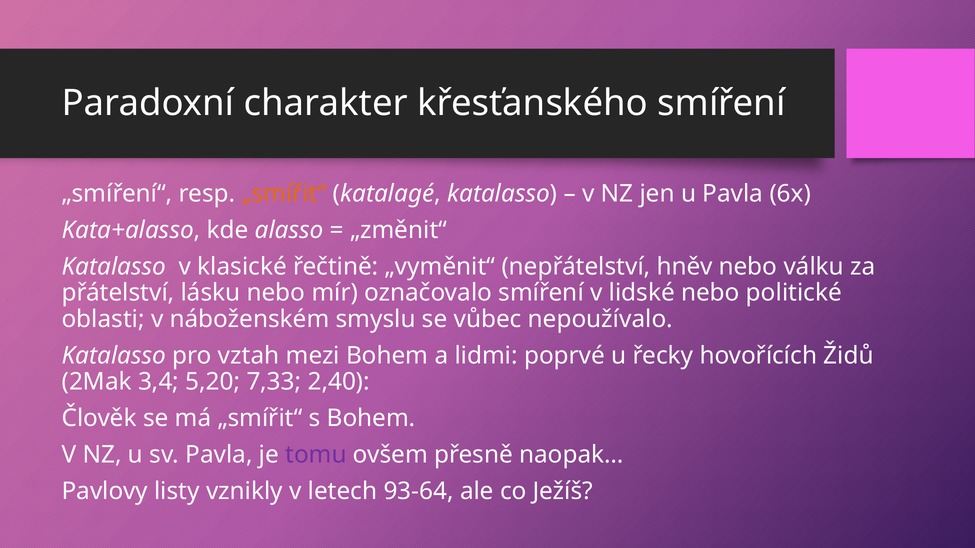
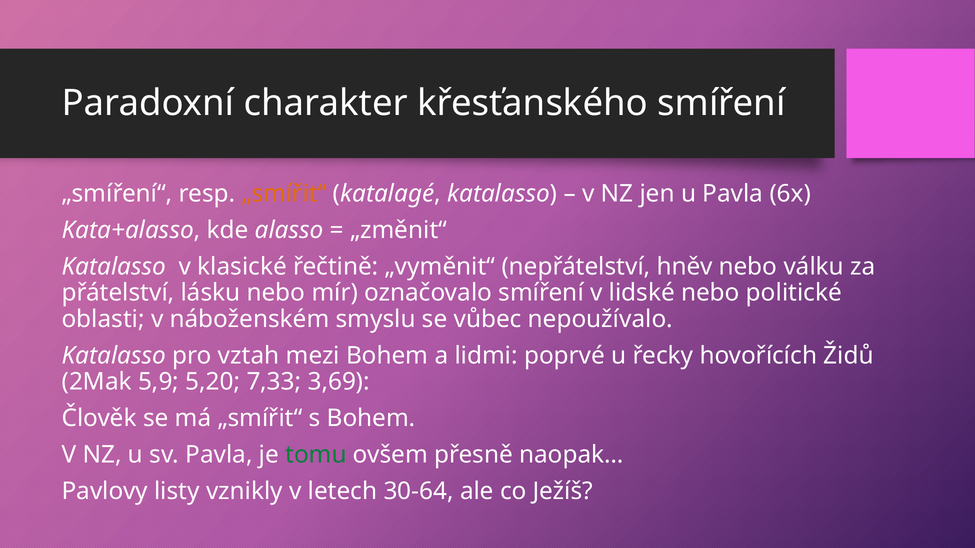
3,4: 3,4 -> 5,9
2,40: 2,40 -> 3,69
tomu colour: purple -> green
93-64: 93-64 -> 30-64
